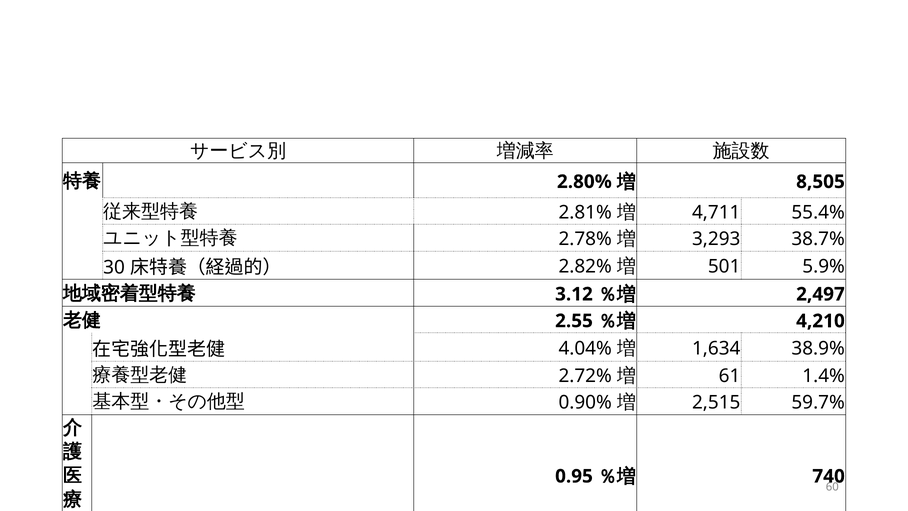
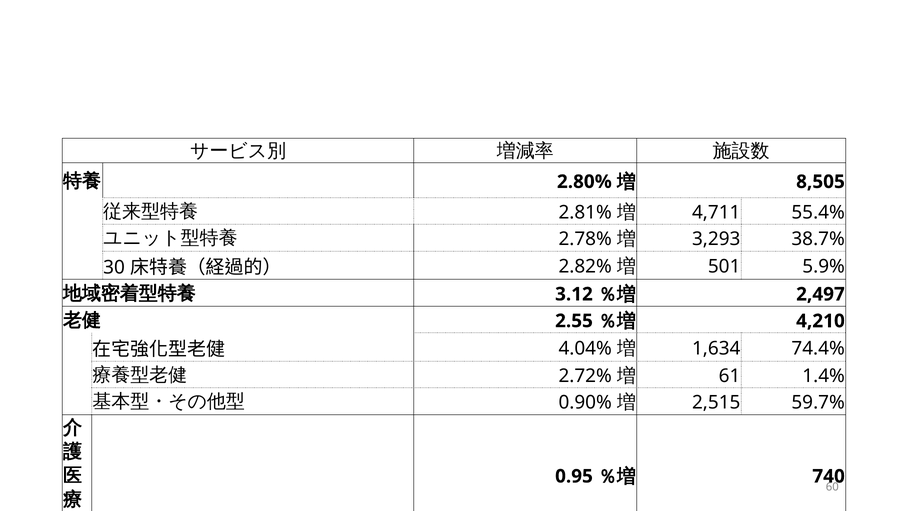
38.9%: 38.9% -> 74.4%
